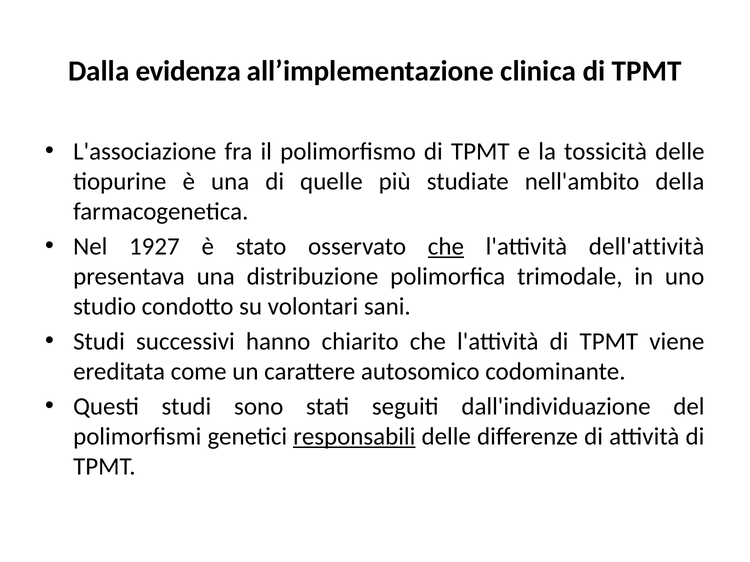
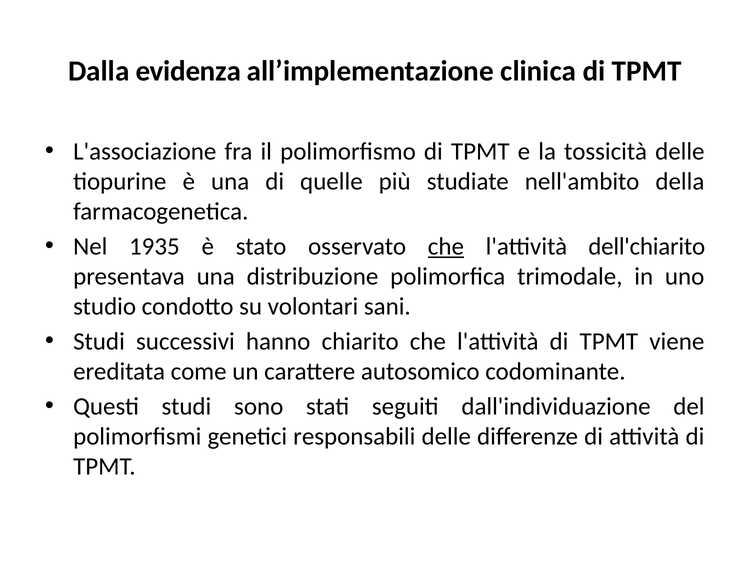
1927: 1927 -> 1935
dell'attività: dell'attività -> dell'chiarito
responsabili underline: present -> none
